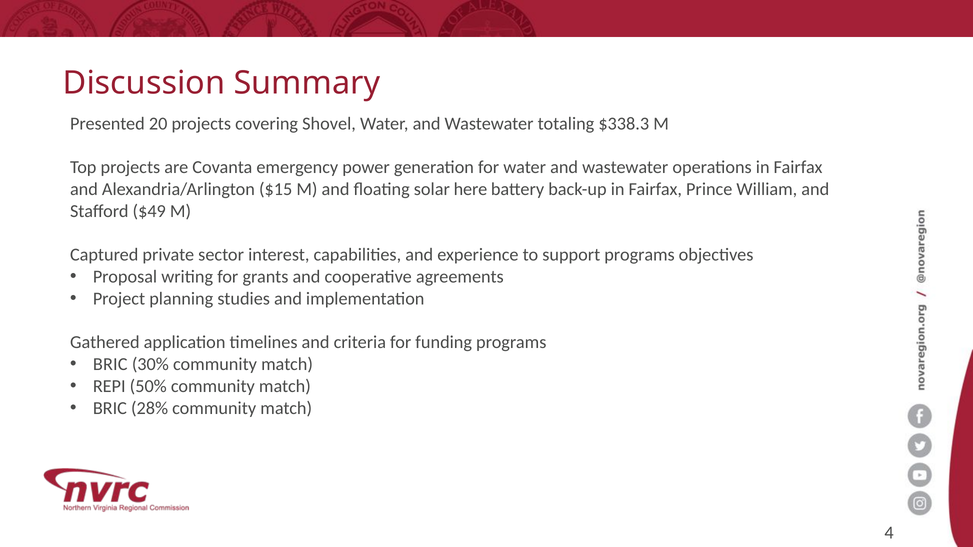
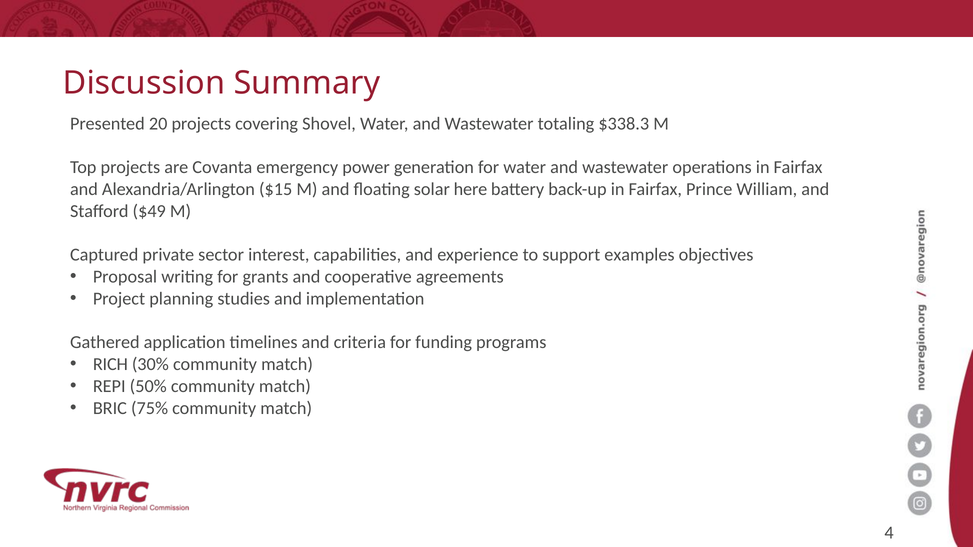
support programs: programs -> examples
BRIC at (110, 365): BRIC -> RICH
28%: 28% -> 75%
